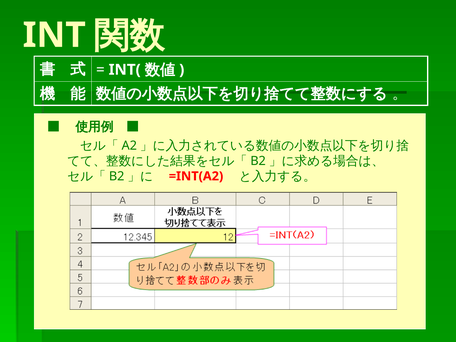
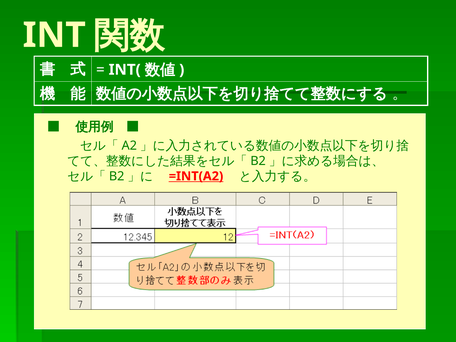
=INT(A2 underline: none -> present
